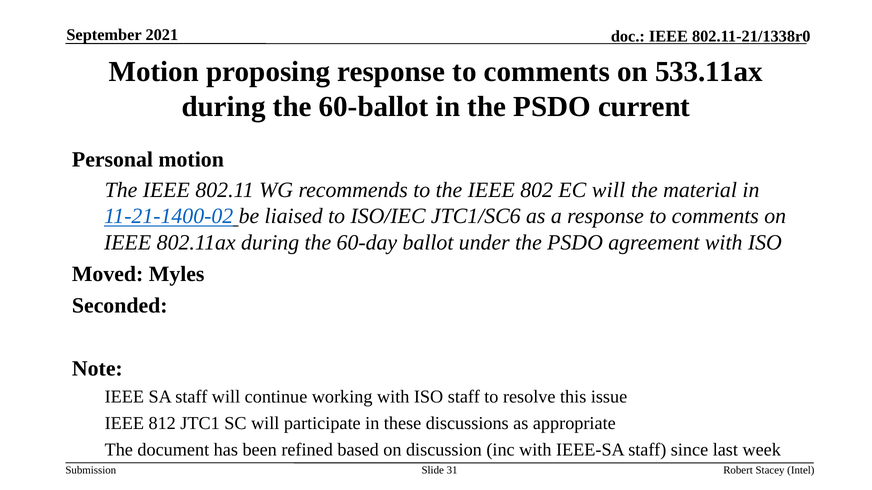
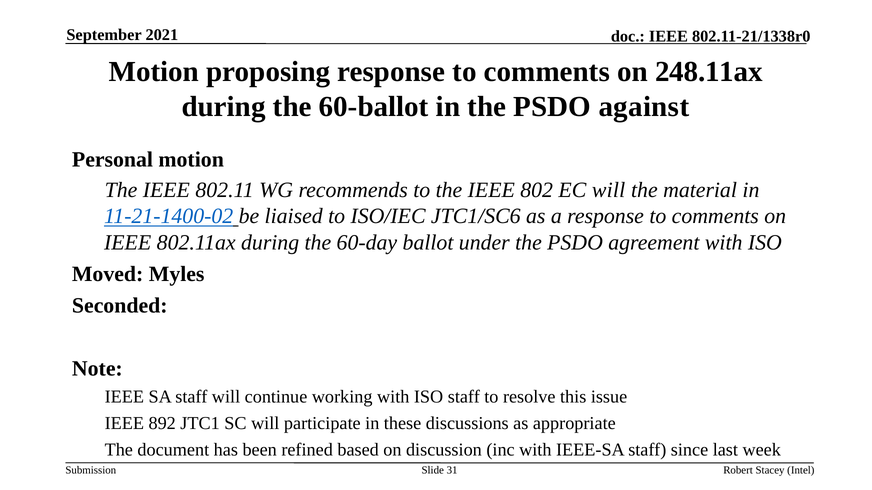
533.11ax: 533.11ax -> 248.11ax
current: current -> against
812: 812 -> 892
